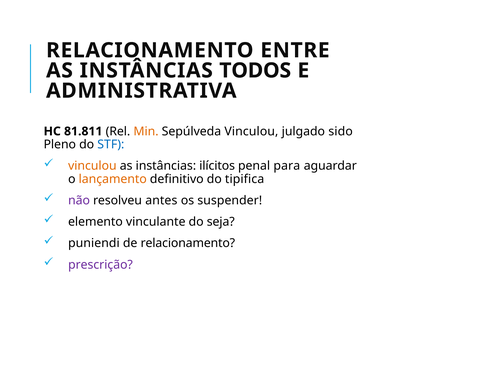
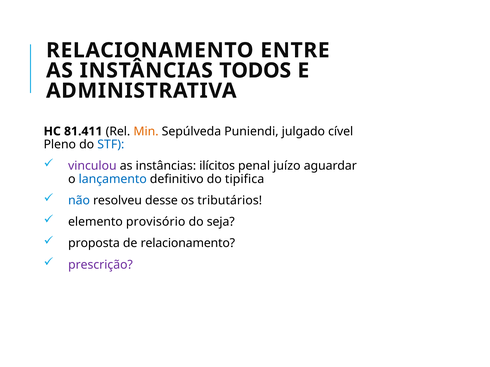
81.811: 81.811 -> 81.411
Sepúlveda Vinculou: Vinculou -> Puniendi
sido: sido -> cível
vinculou at (92, 166) colour: orange -> purple
para: para -> juízo
lançamento colour: orange -> blue
não colour: purple -> blue
antes: antes -> desse
suspender: suspender -> tributários
vinculante: vinculante -> provisório
puniendi: puniendi -> proposta
